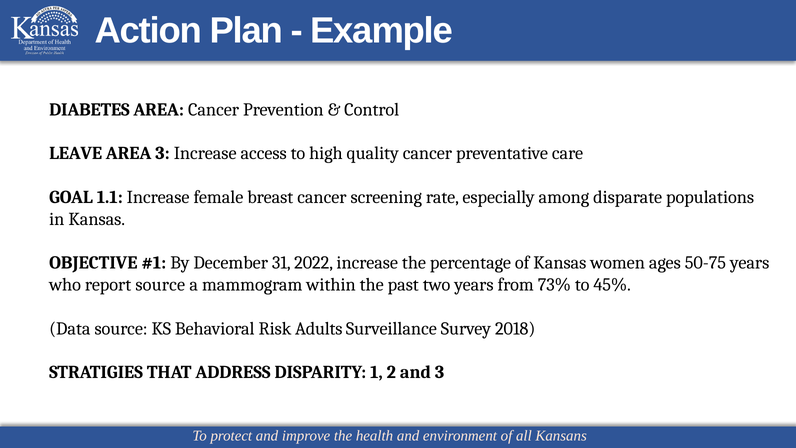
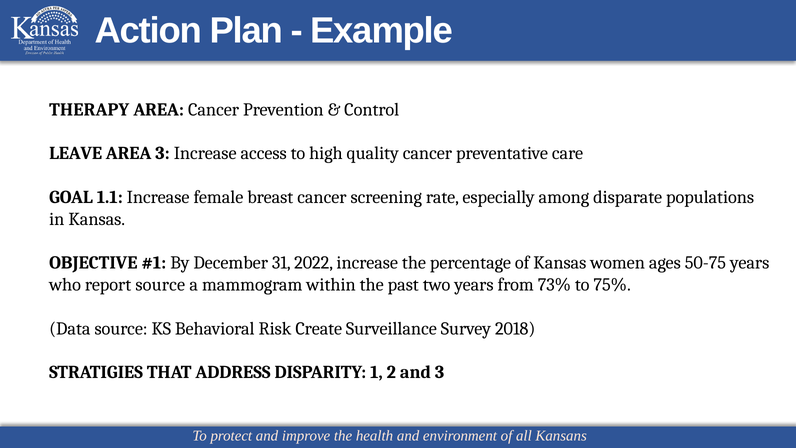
DIABETES: DIABETES -> THERAPY
45%: 45% -> 75%
Adults: Adults -> Create
